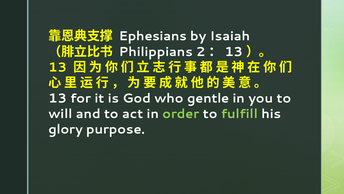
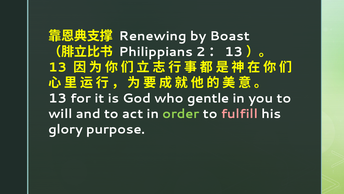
Ephesians: Ephesians -> Renewing
Isaiah: Isaiah -> Boast
fulfill colour: light green -> pink
